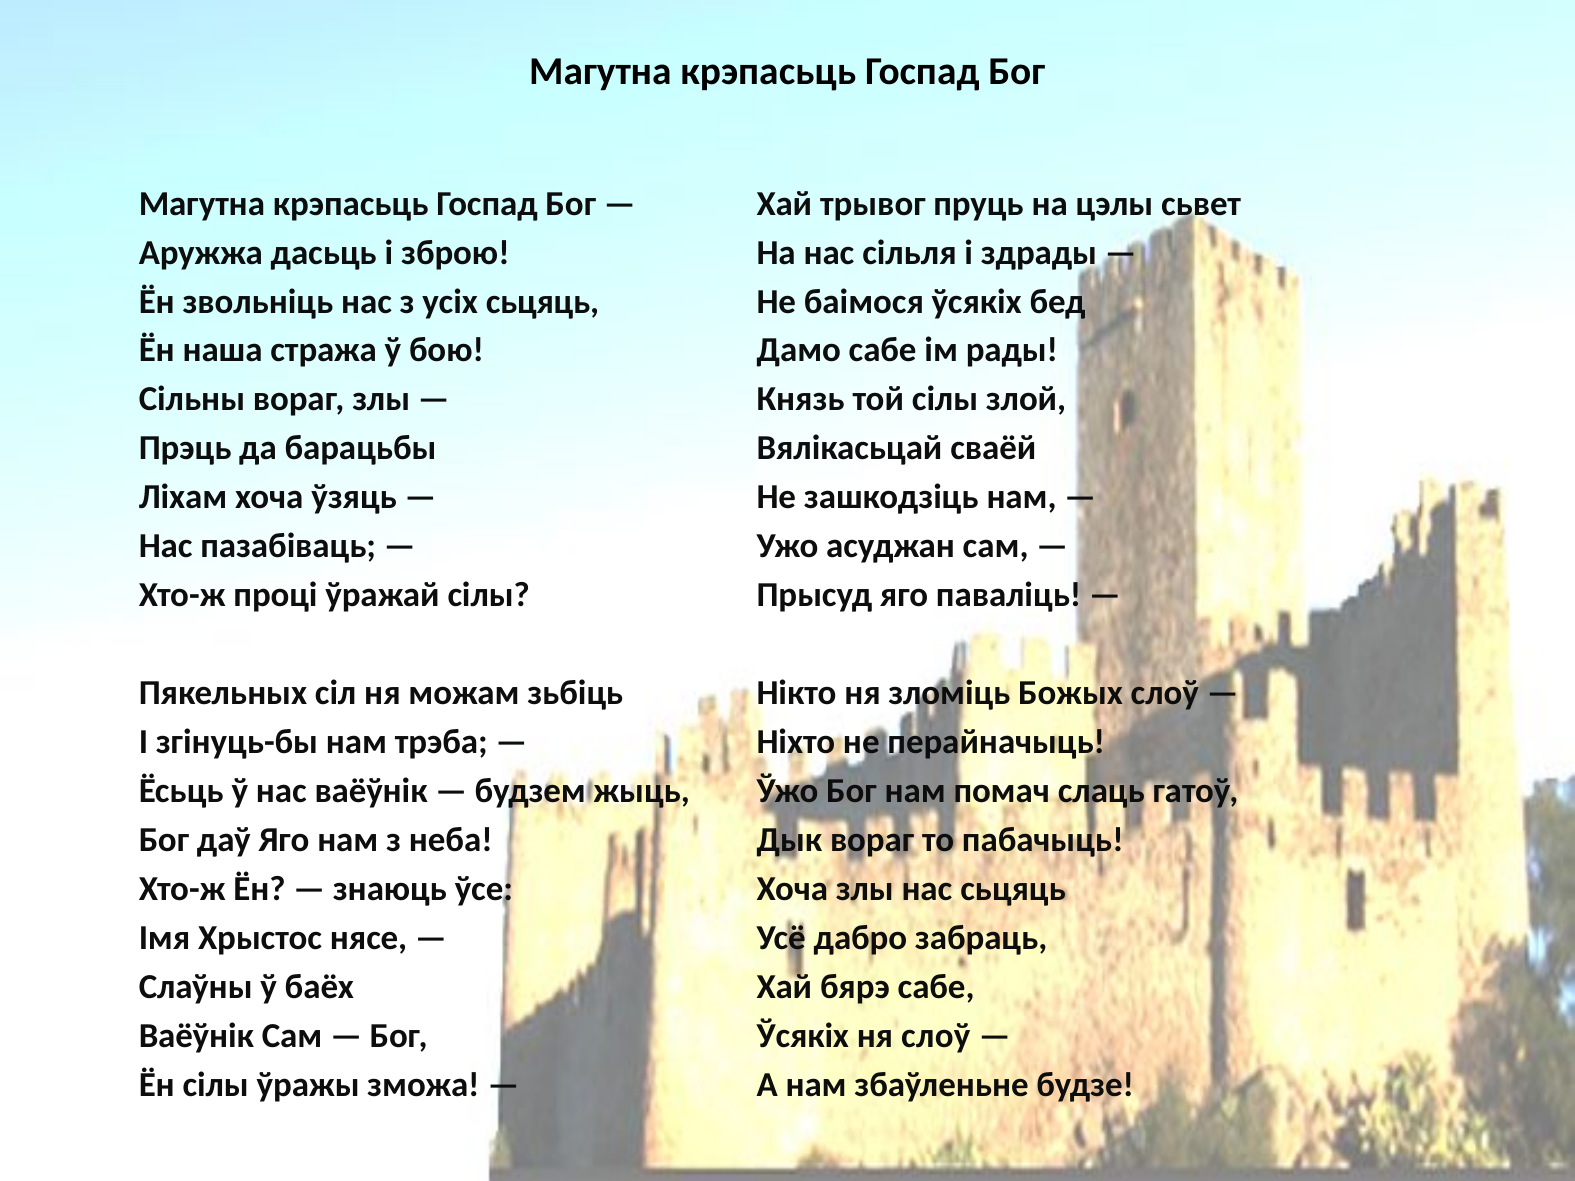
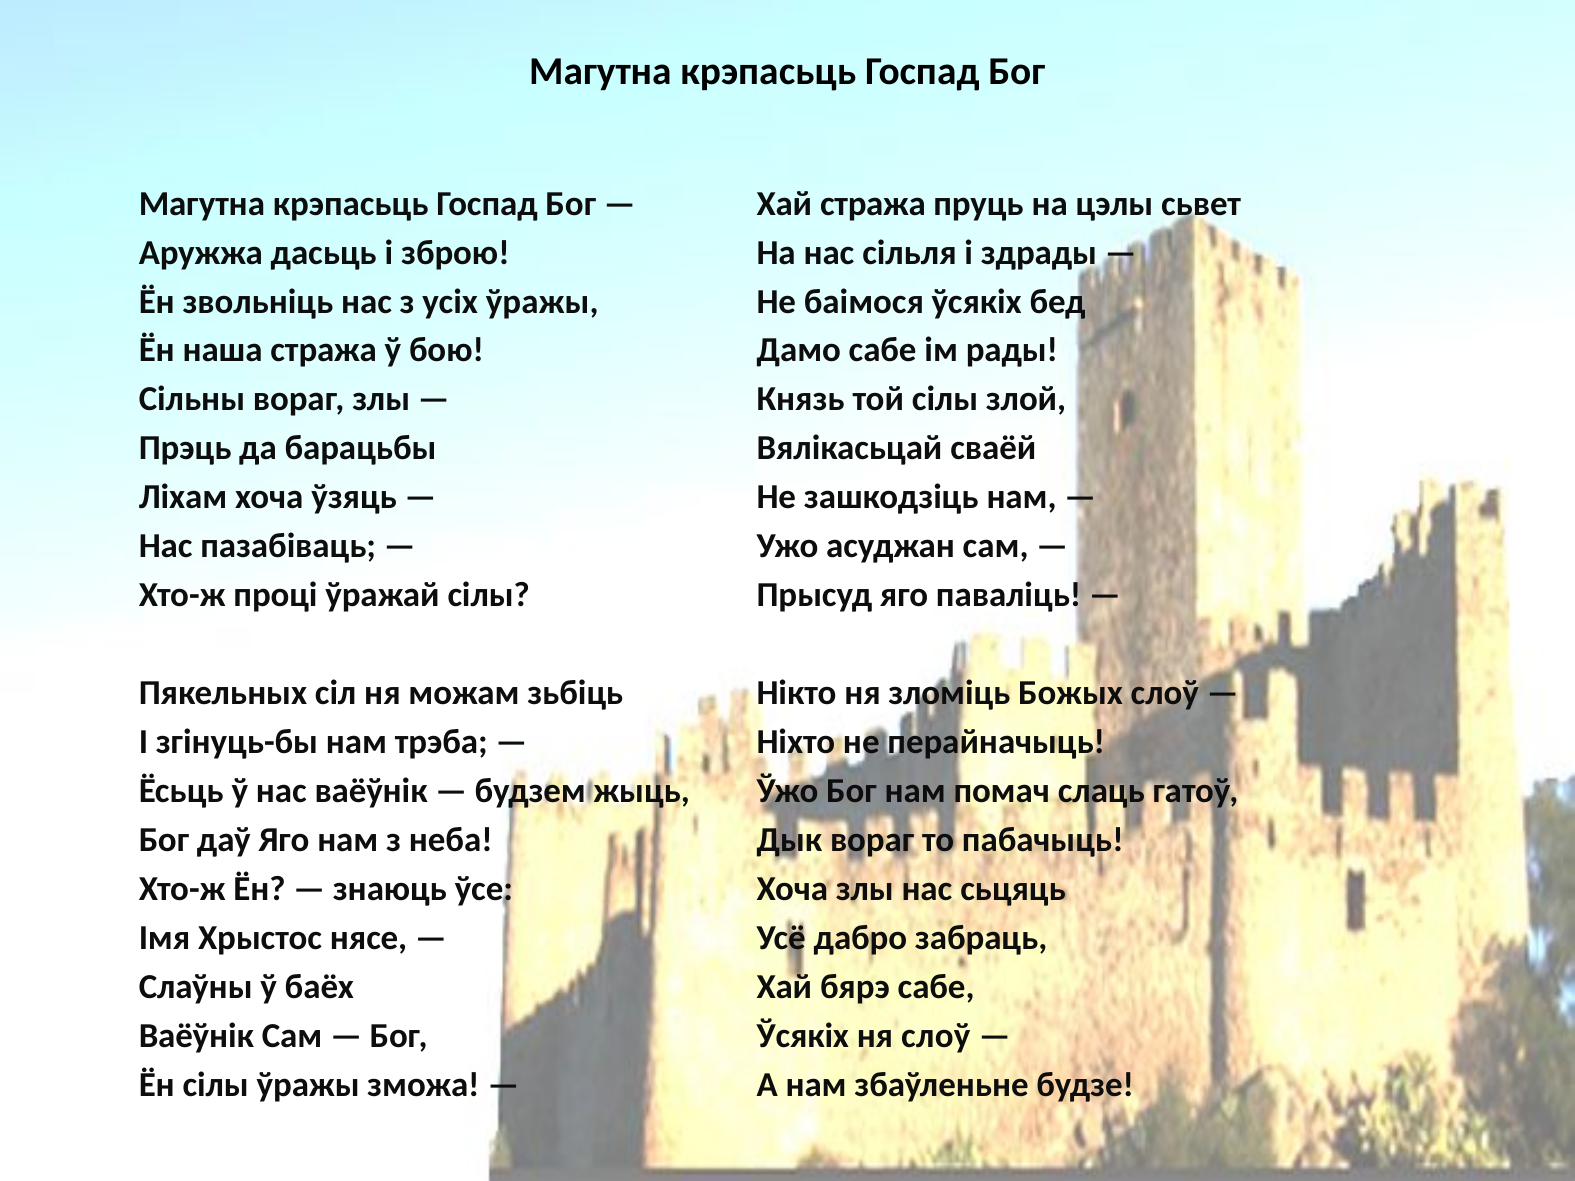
Хай трывог: трывог -> стража
усіх сьцяць: сьцяць -> ўражы
